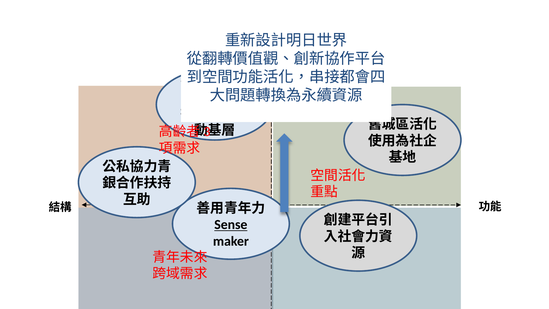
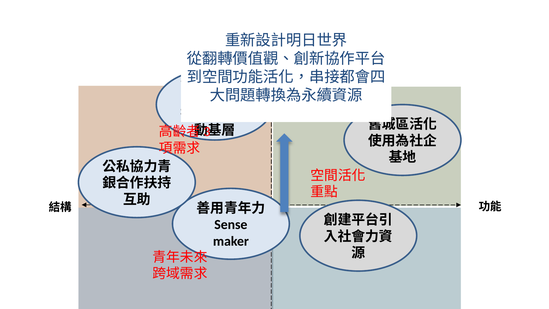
Sense underline: present -> none
